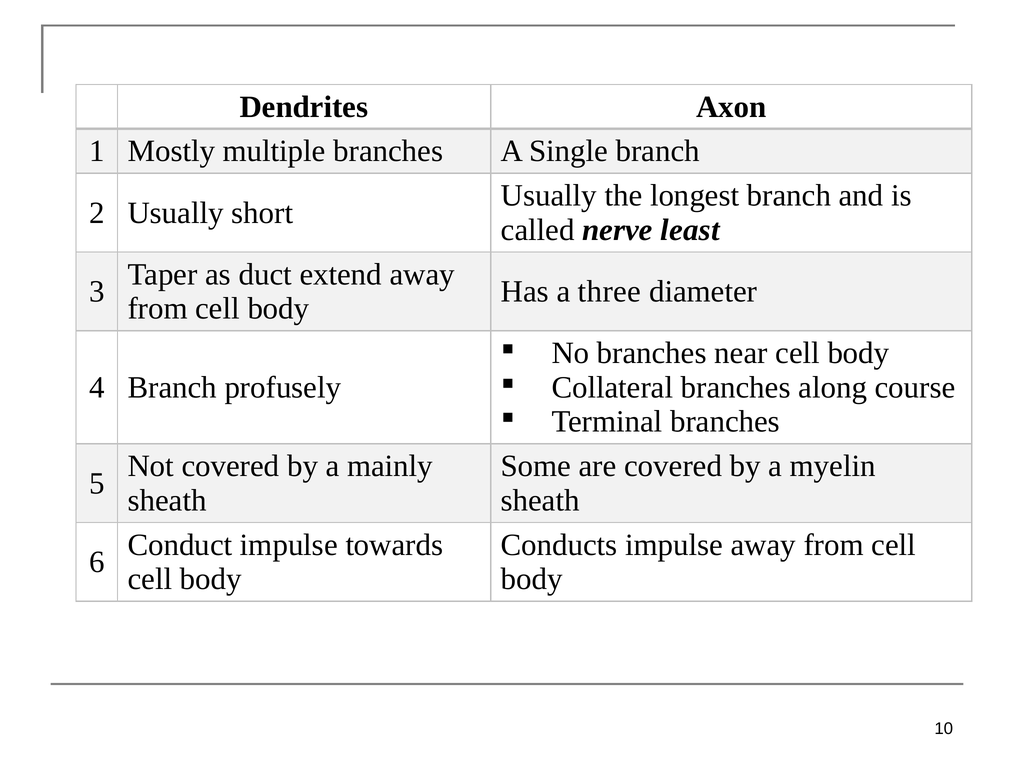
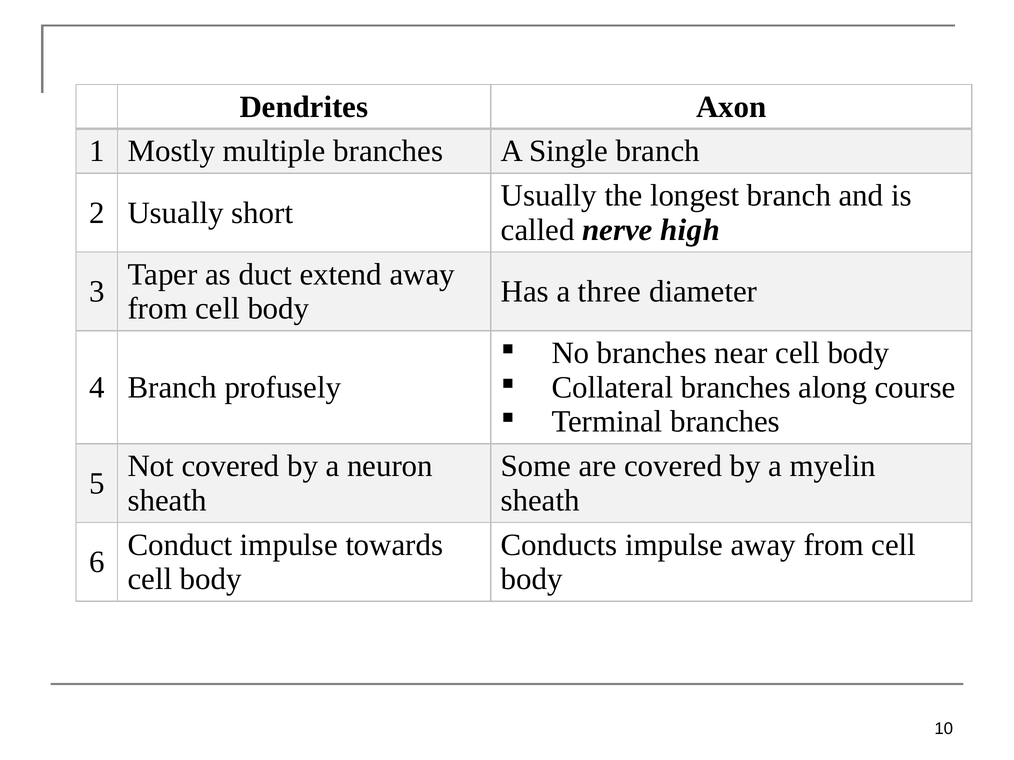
least: least -> high
mainly: mainly -> neuron
